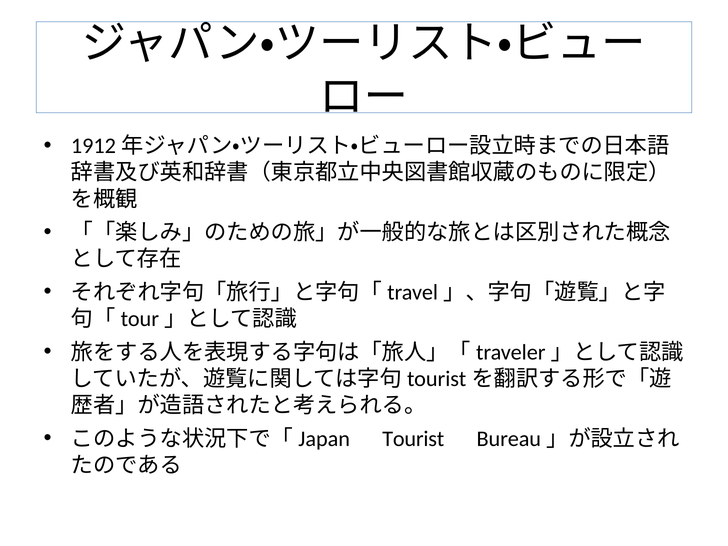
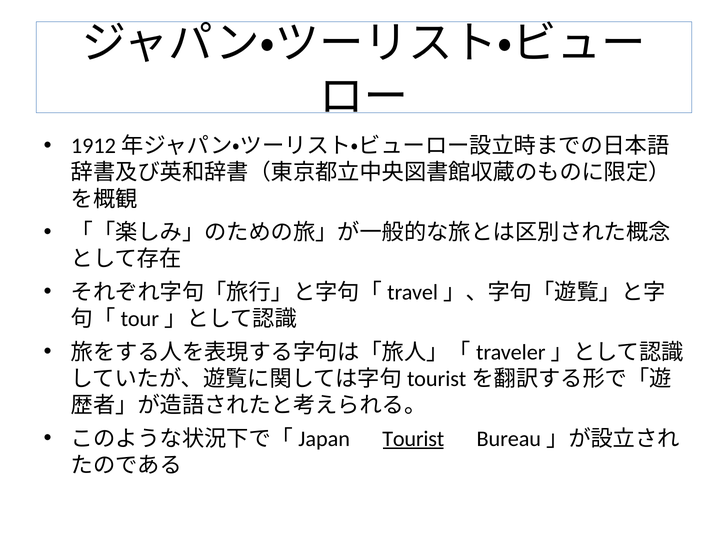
Tourist underline: none -> present
